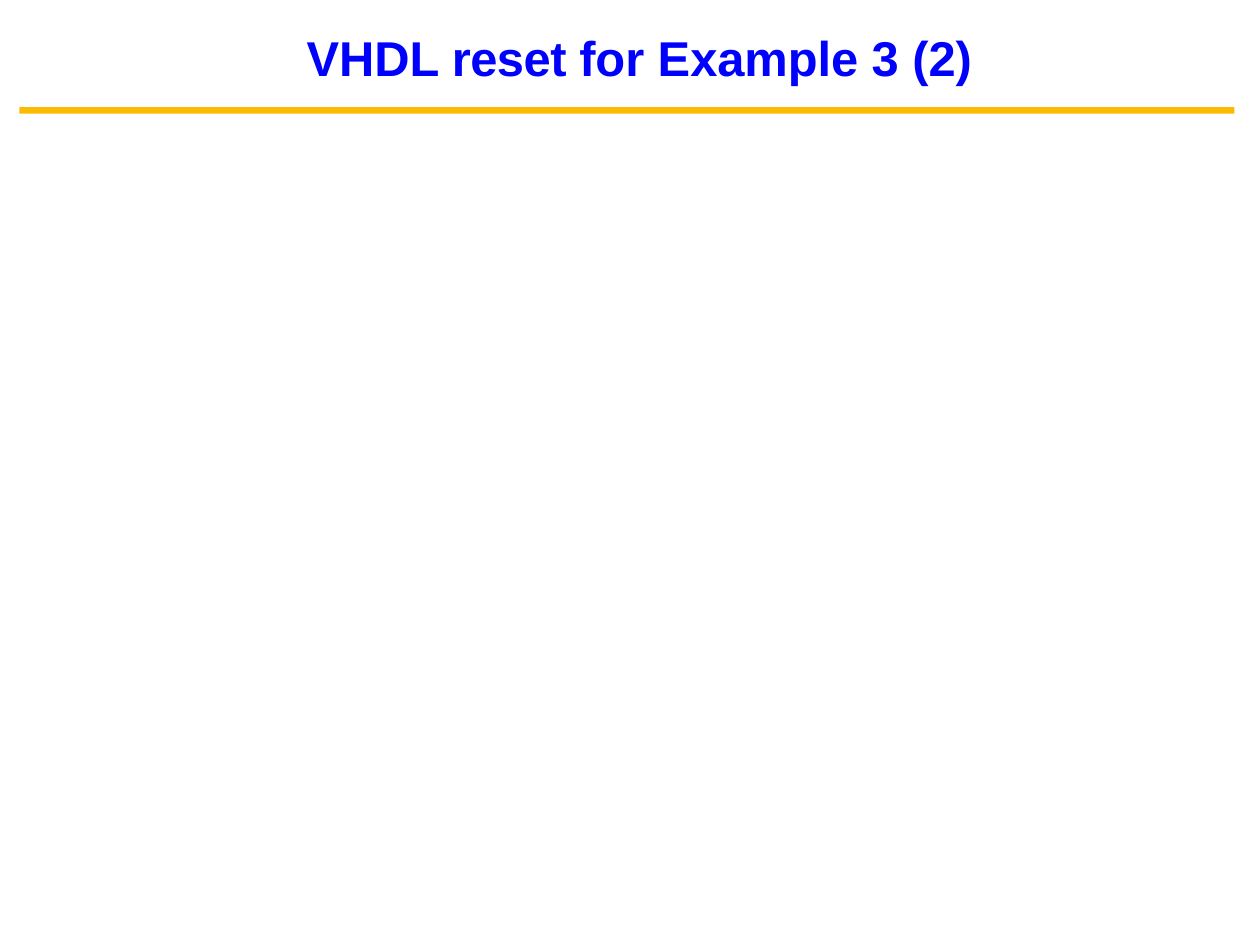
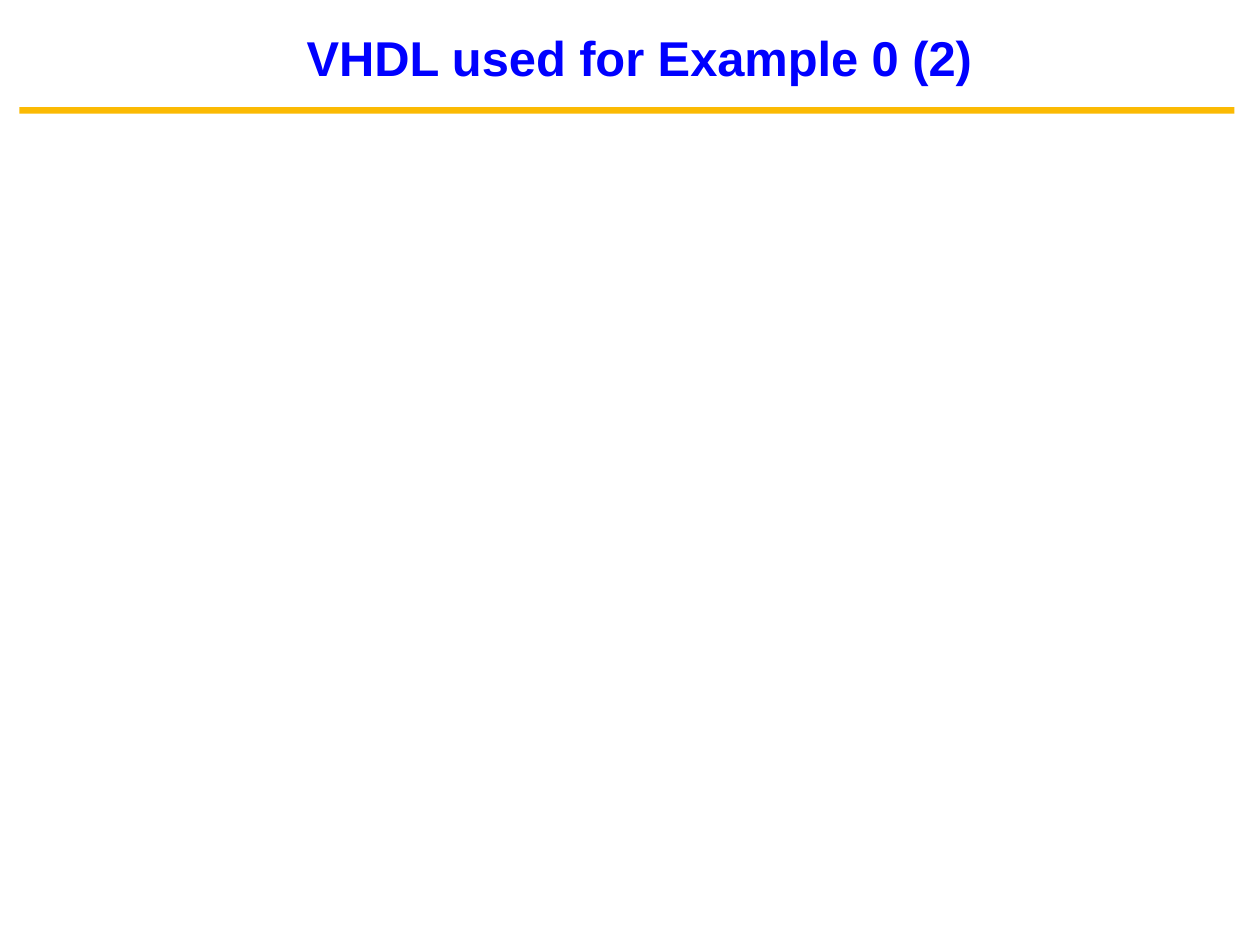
reset: reset -> used
Example 3: 3 -> 0
